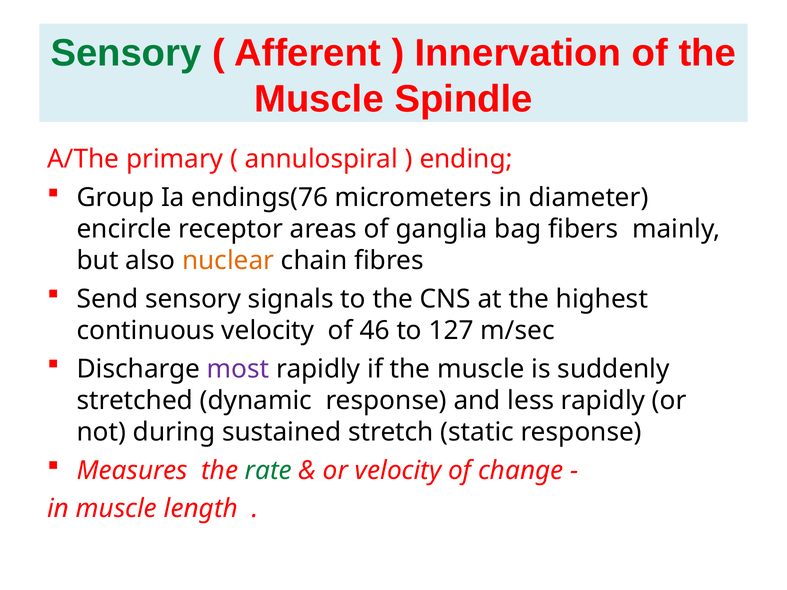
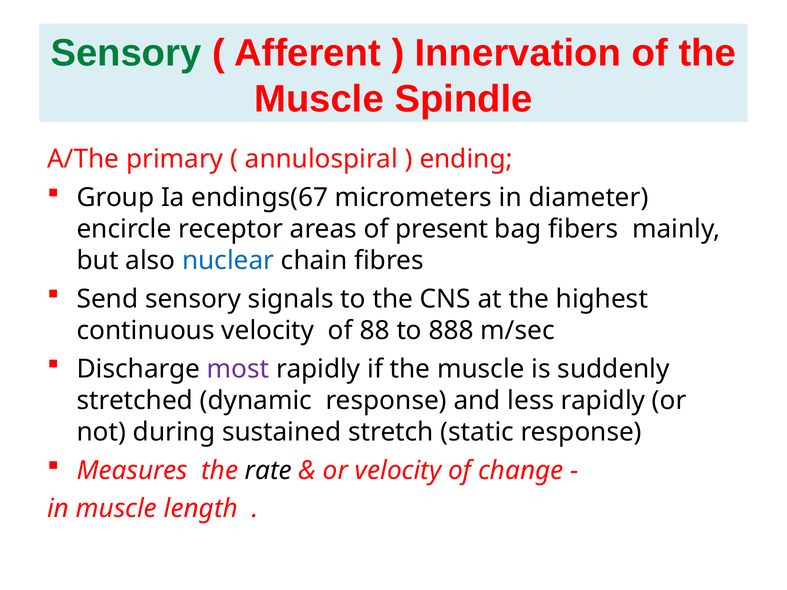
endings(76: endings(76 -> endings(67
ganglia: ganglia -> present
nuclear colour: orange -> blue
46: 46 -> 88
127: 127 -> 888
rate colour: green -> black
